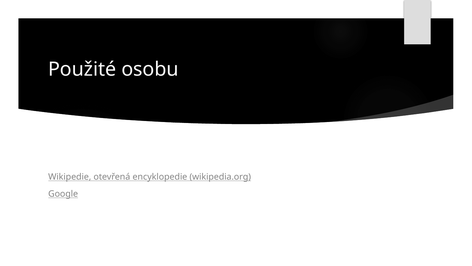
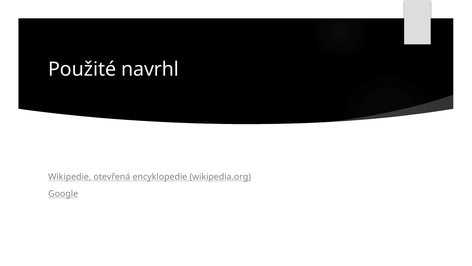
osobu: osobu -> navrhl
